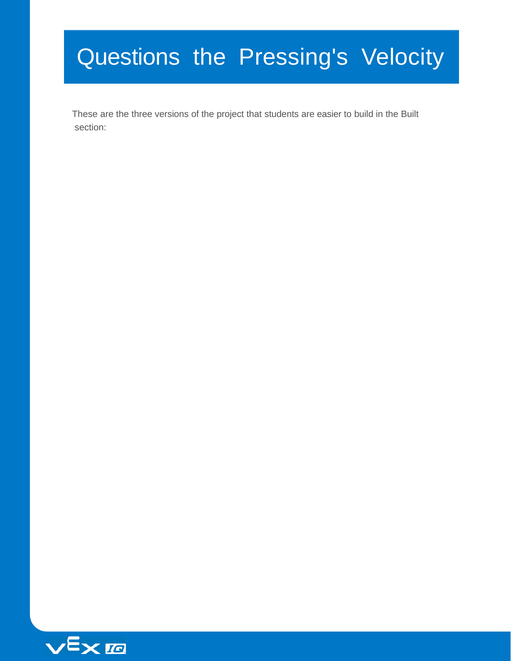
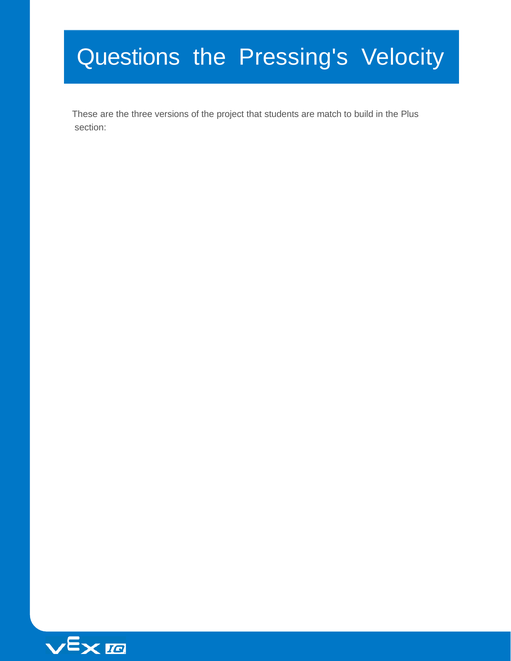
easier: easier -> match
Built: Built -> Plus
